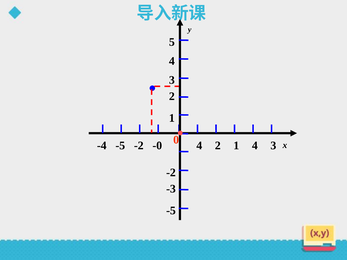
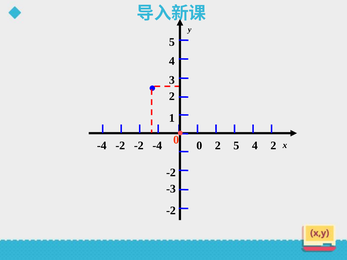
0 4: 4 -> 0
1 at (236, 146): 1 -> 5
3 at (273, 146): 3 -> 2
-4 -5: -5 -> -2
-2 -0: -0 -> -4
-5 at (171, 211): -5 -> -2
